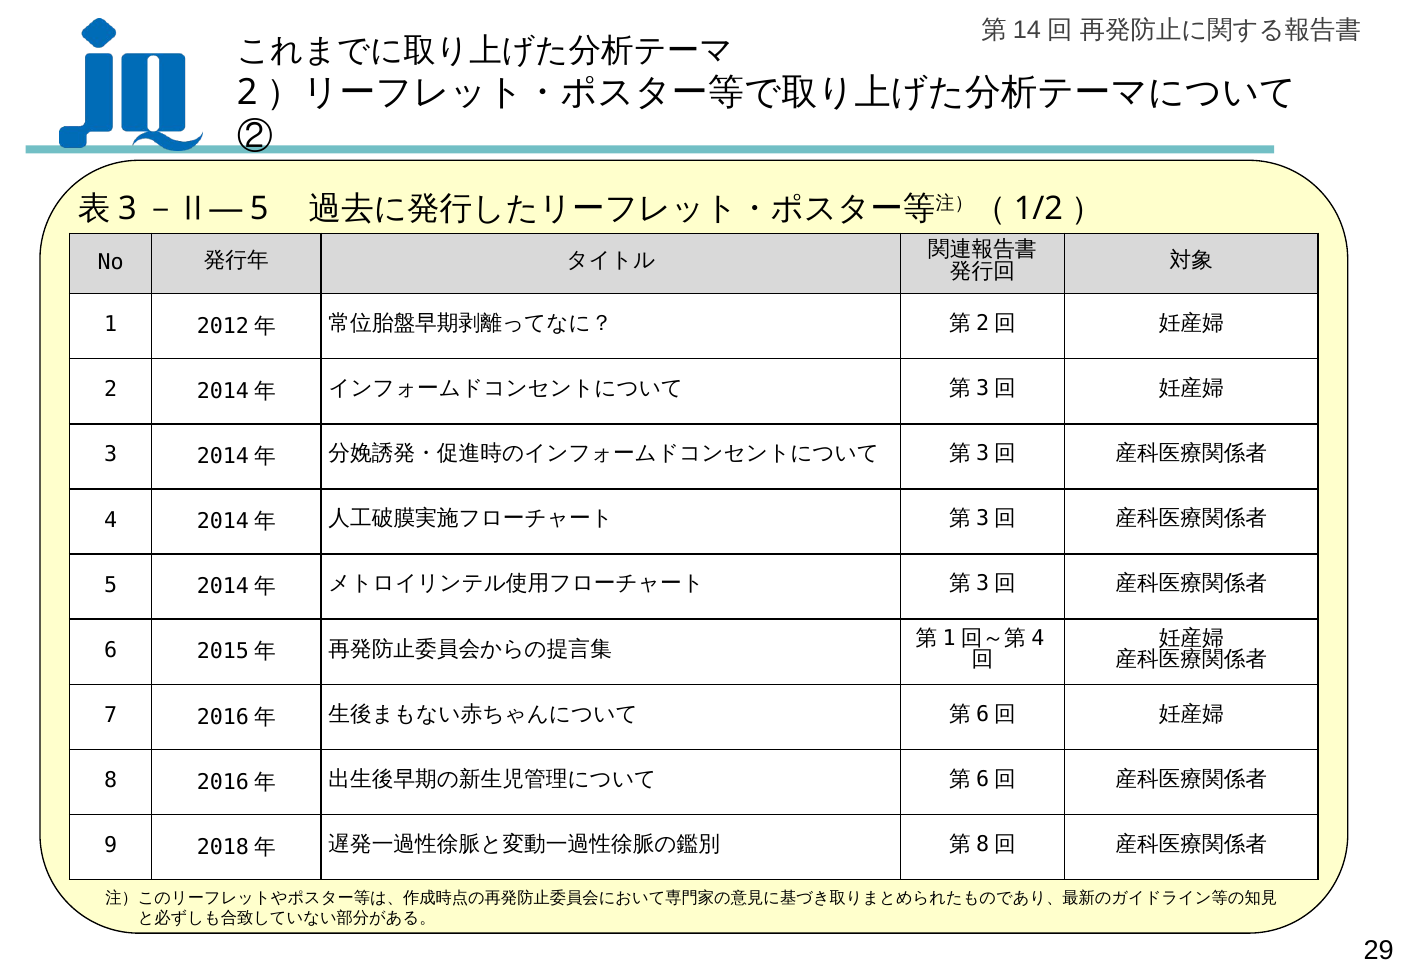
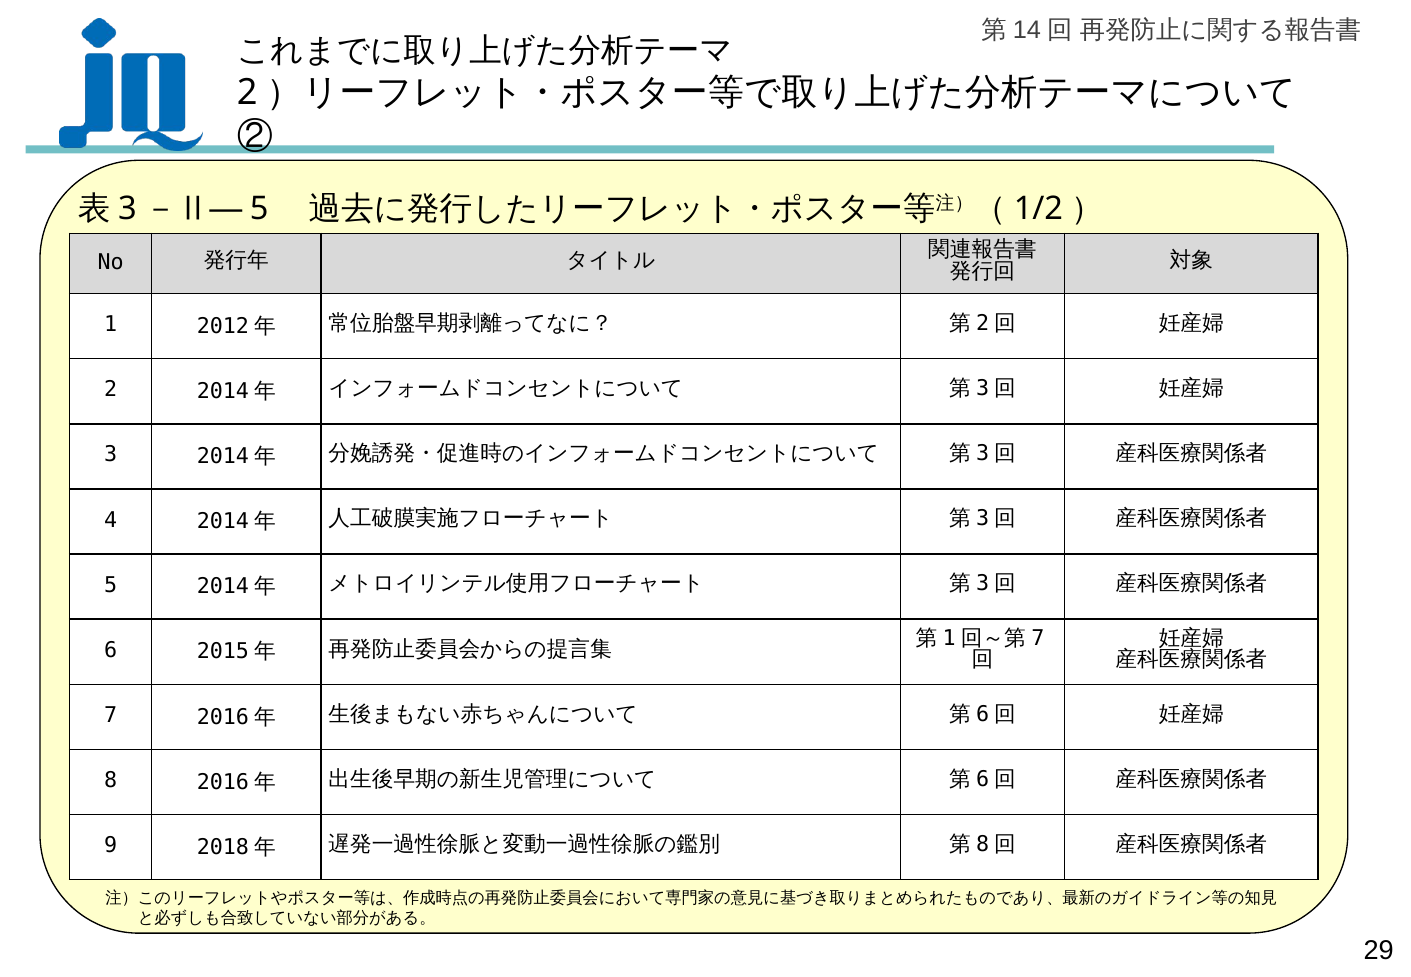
4 at (1038, 638): 4 -> 7
